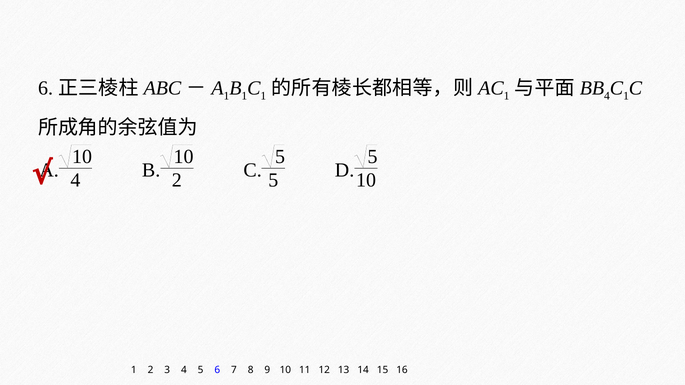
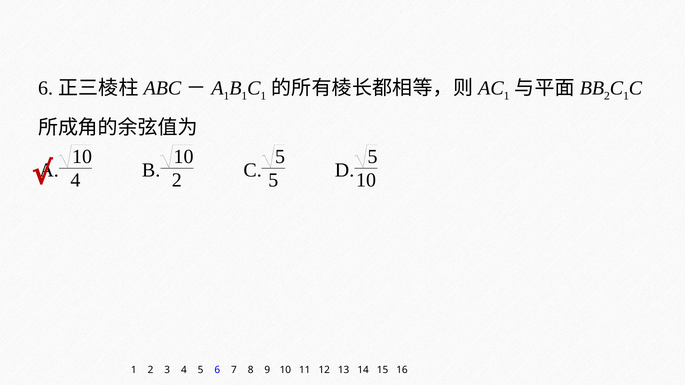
4 at (607, 96): 4 -> 2
